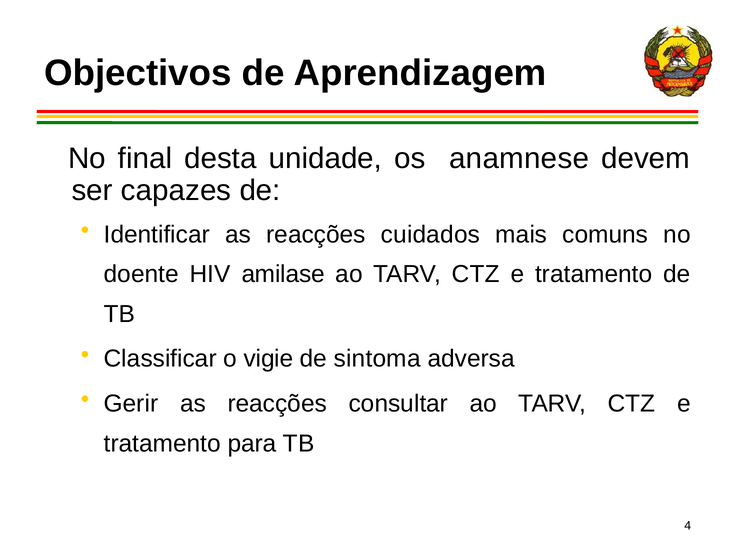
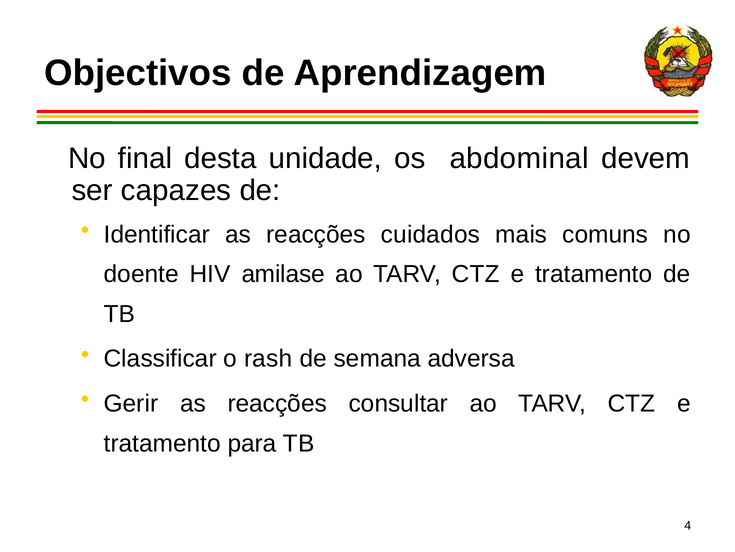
anamnese: anamnese -> abdominal
vigie: vigie -> rash
sintoma: sintoma -> semana
